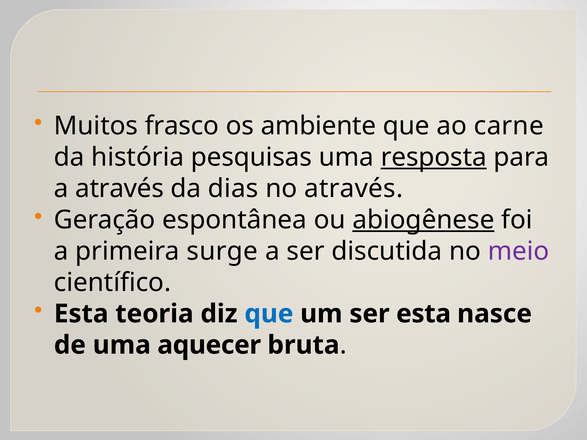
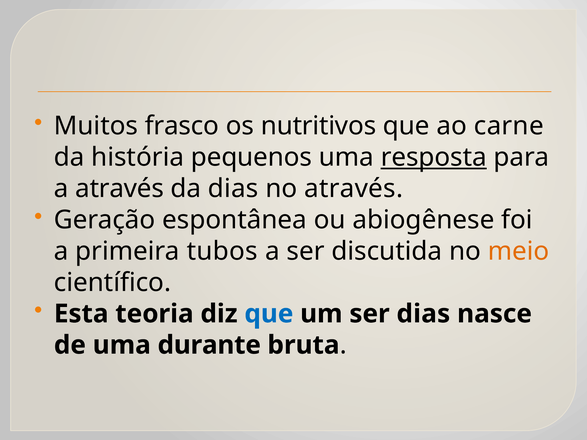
ambiente: ambiente -> nutritivos
pesquisas: pesquisas -> pequenos
abiogênese underline: present -> none
surge: surge -> tubos
meio colour: purple -> orange
ser esta: esta -> dias
aquecer: aquecer -> durante
